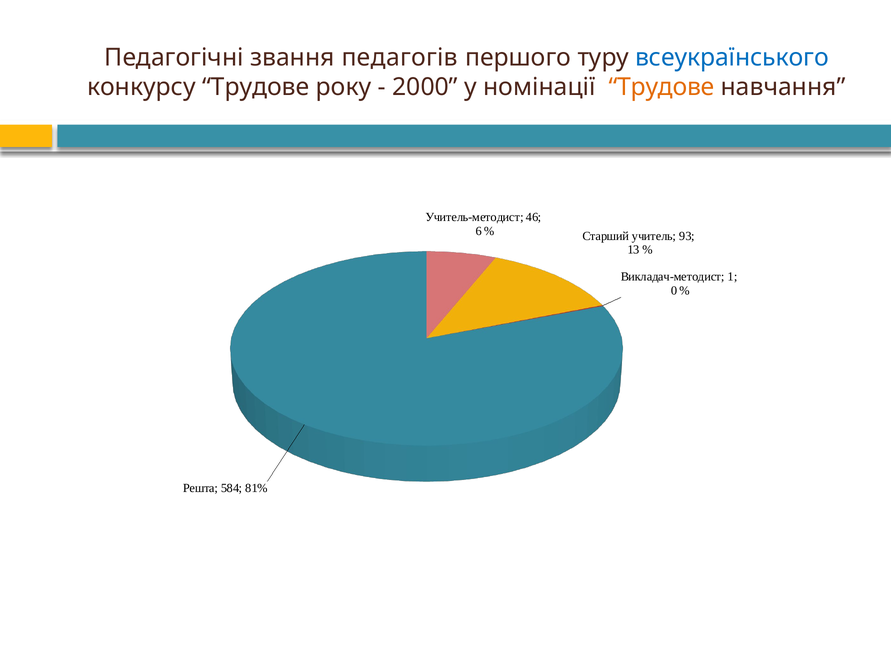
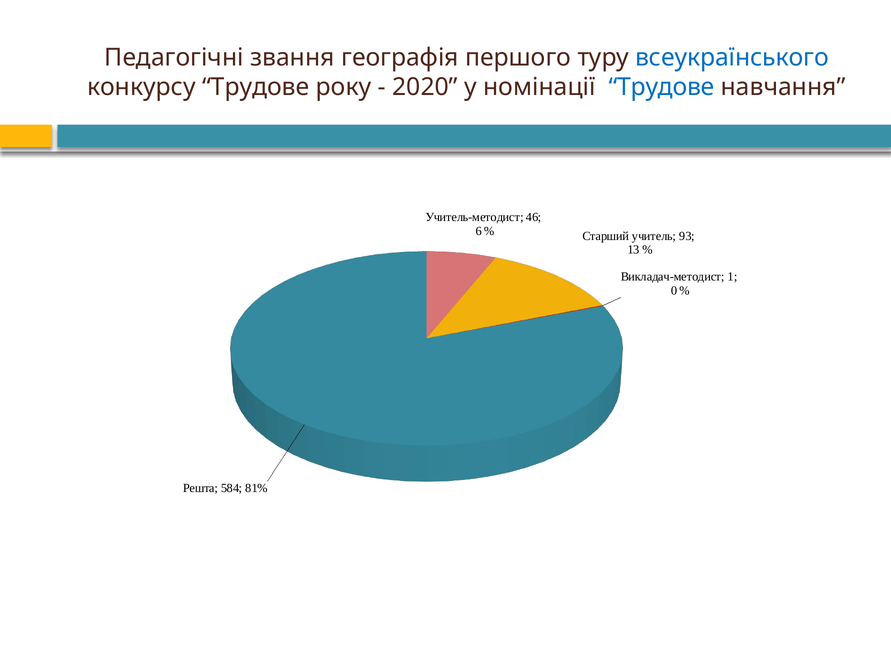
педагогів: педагогів -> географія
2000: 2000 -> 2020
Трудове at (662, 87) colour: orange -> blue
